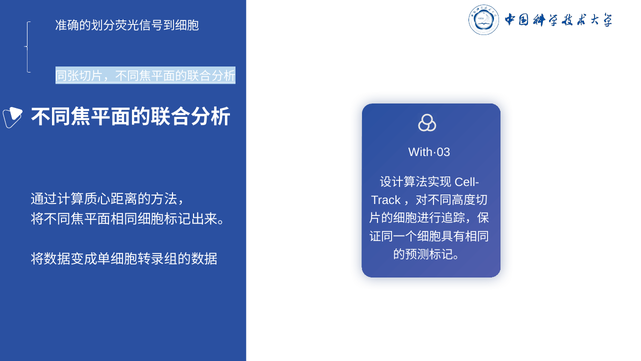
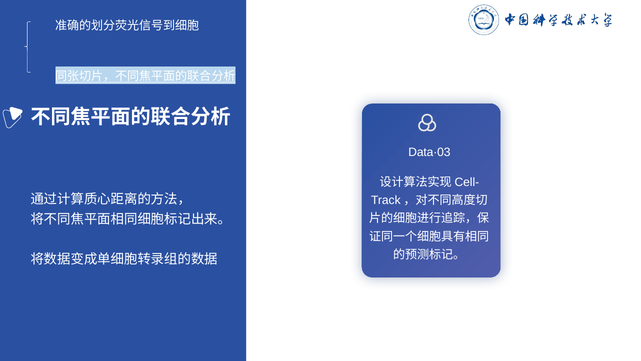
With·03: With·03 -> Data·03
